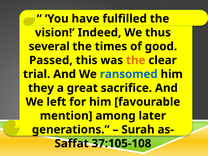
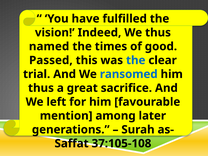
several: several -> named
the at (136, 60) colour: orange -> blue
they at (41, 88): they -> thus
